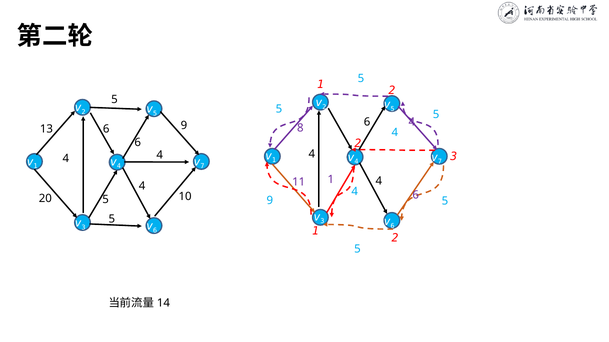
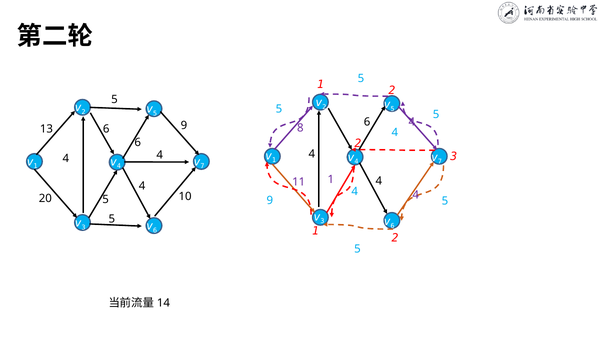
10 6: 6 -> 4
